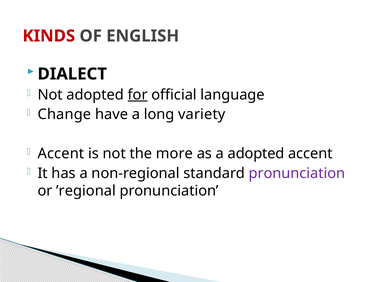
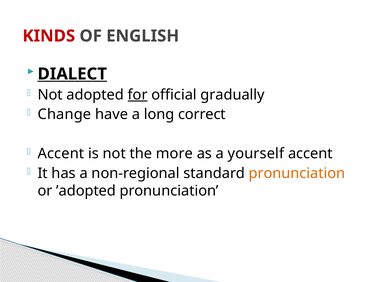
DIALECT underline: none -> present
language: language -> gradually
variety: variety -> correct
a adopted: adopted -> yourself
pronunciation at (297, 173) colour: purple -> orange
’regional: ’regional -> ’adopted
